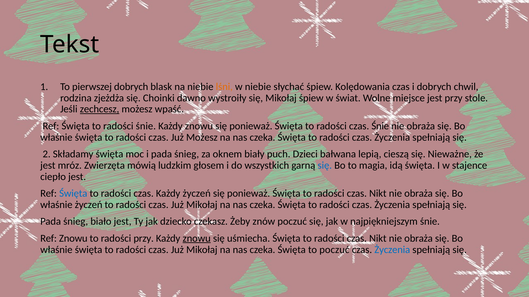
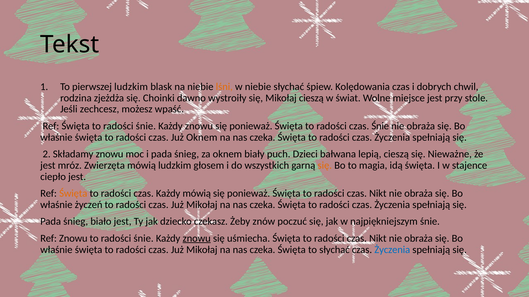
pierwszej dobrych: dobrych -> ludzkim
Mikołaj śpiew: śpiew -> cieszą
zechcesz underline: present -> none
Już Możesz: Możesz -> Oknem
Składamy święta: święta -> znowu
się at (325, 166) colour: blue -> orange
Święta at (73, 194) colour: blue -> orange
Każdy życzeń: życzeń -> mówią
przy at (144, 239): przy -> śnie
to poczuć: poczuć -> słychać
